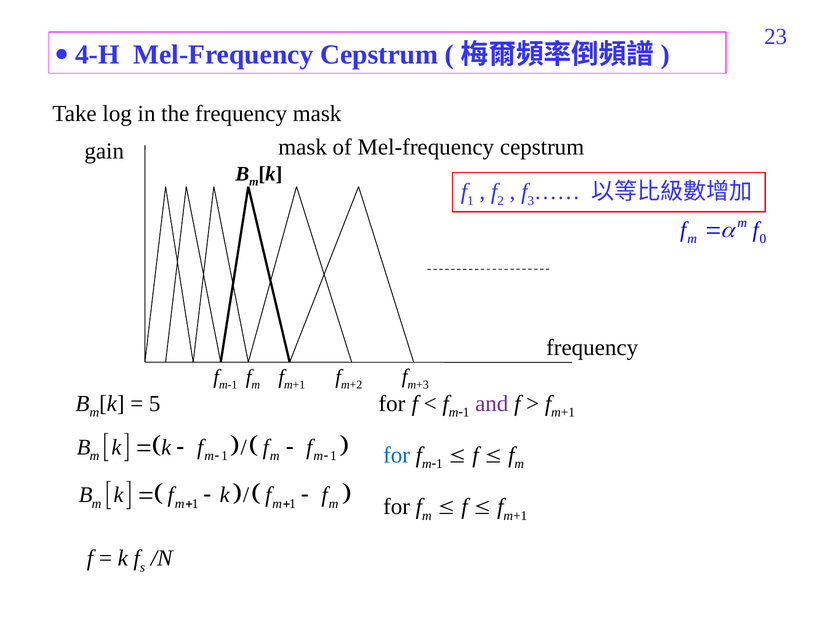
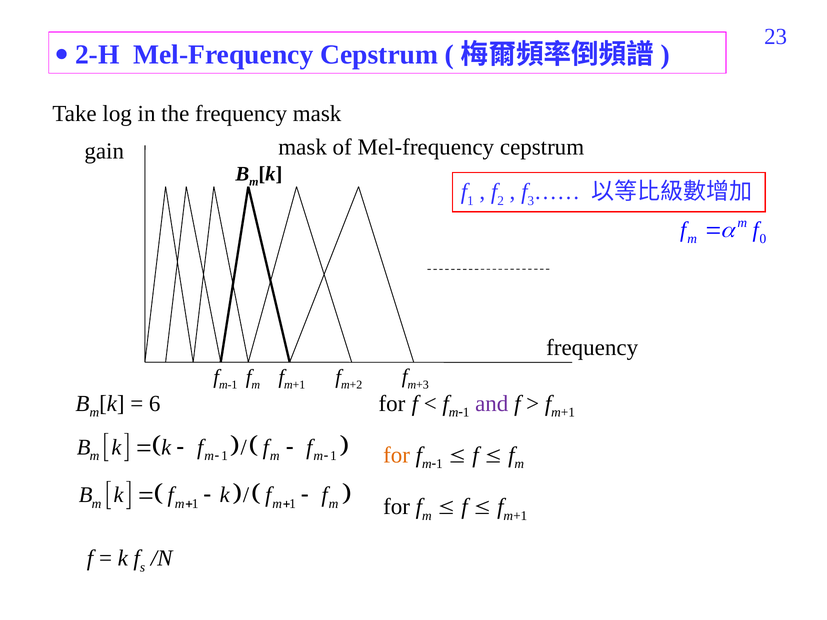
4-H: 4-H -> 2-H
5: 5 -> 6
for at (397, 455) colour: blue -> orange
